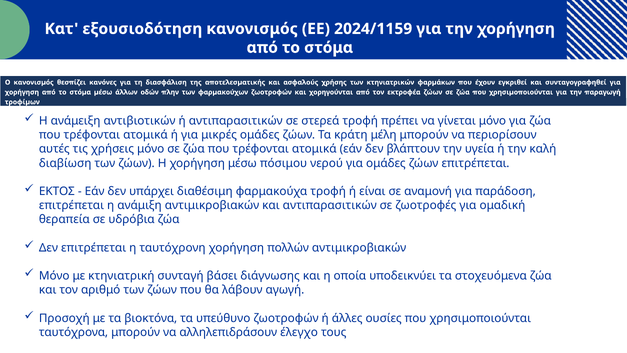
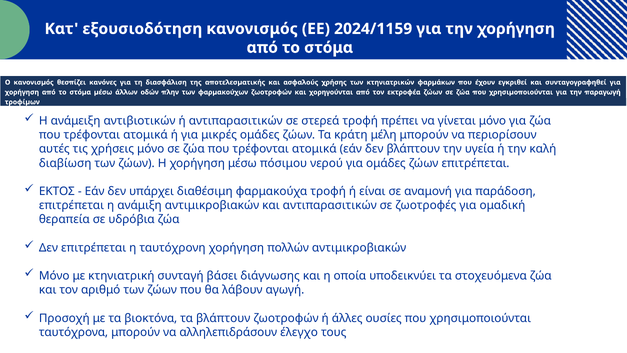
τα υπεύθυνο: υπεύθυνο -> βλάπτουν
